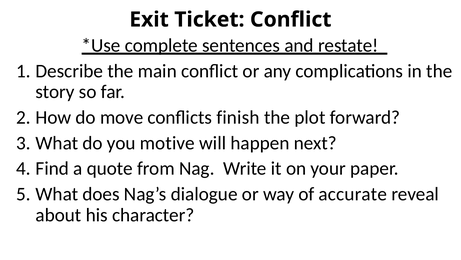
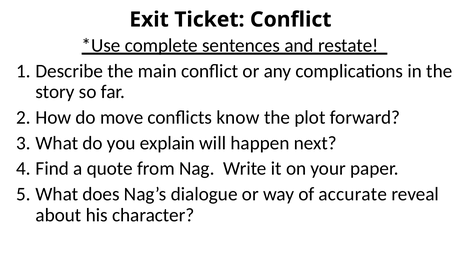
finish: finish -> know
motive: motive -> explain
